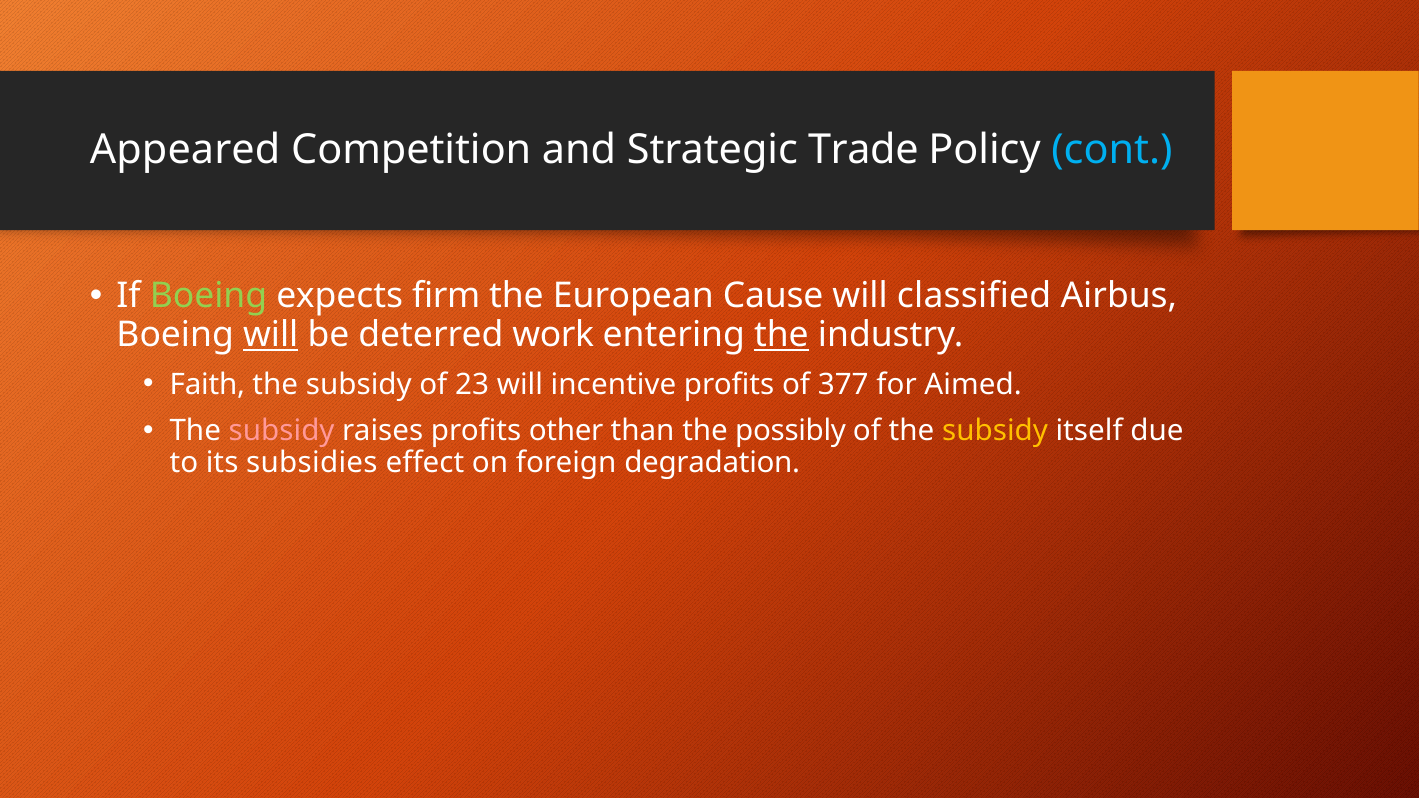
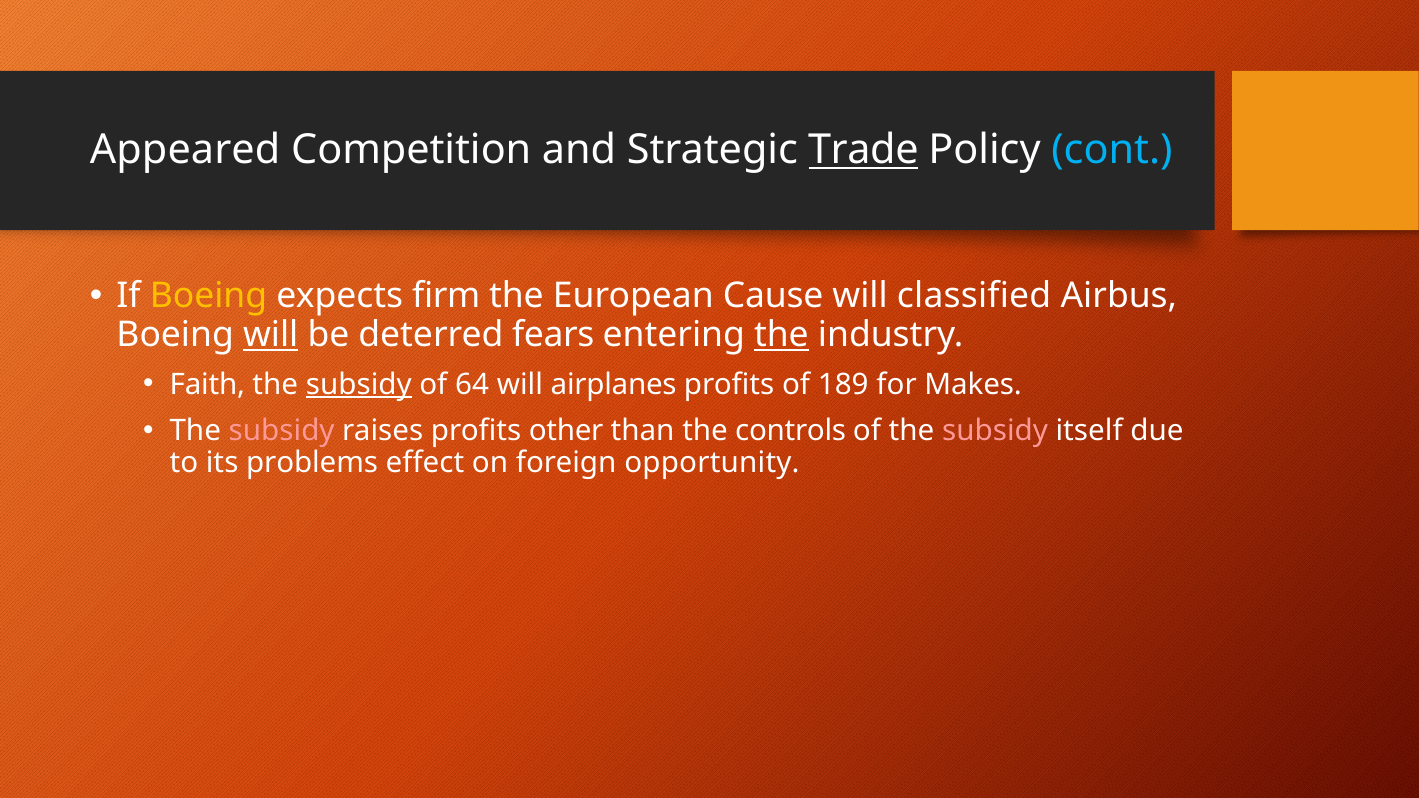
Trade underline: none -> present
Boeing at (208, 296) colour: light green -> yellow
work: work -> fears
subsidy at (359, 384) underline: none -> present
23: 23 -> 64
incentive: incentive -> airplanes
377: 377 -> 189
Aimed: Aimed -> Makes
possibly: possibly -> controls
subsidy at (995, 431) colour: yellow -> pink
subsidies: subsidies -> problems
degradation: degradation -> opportunity
